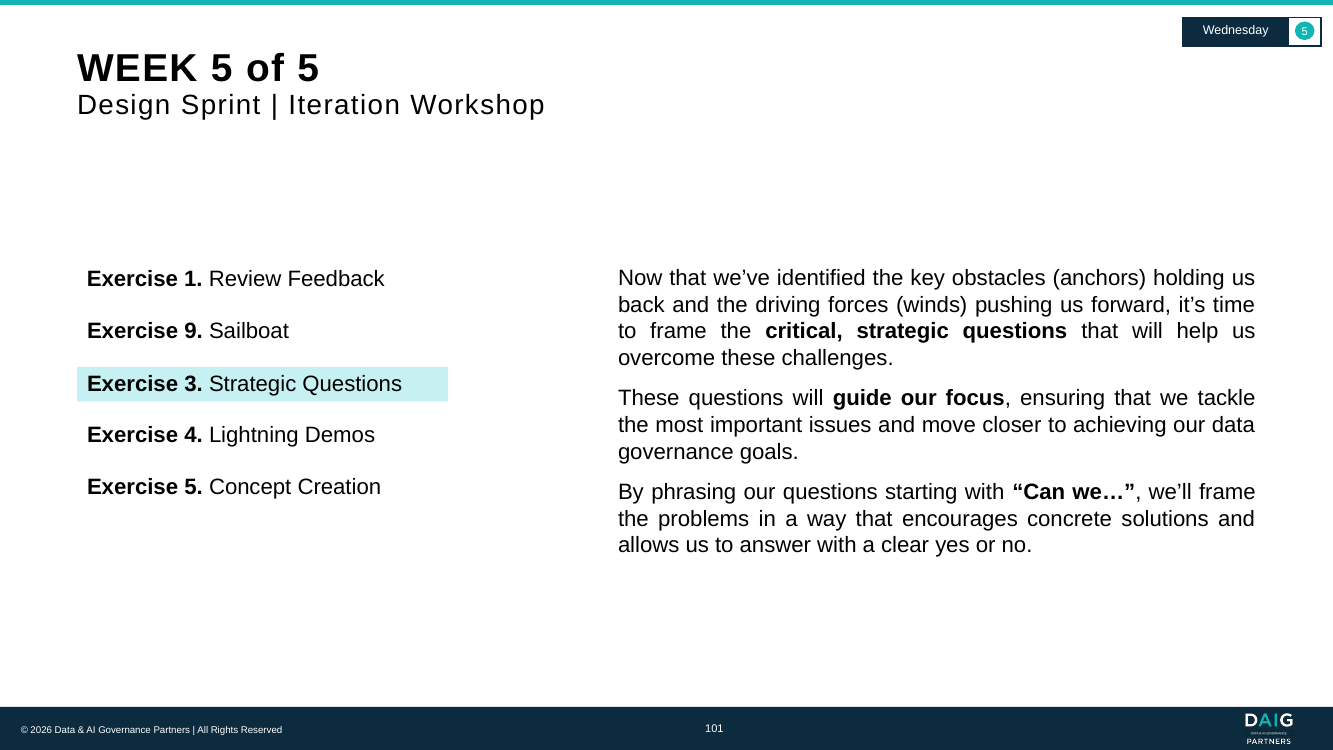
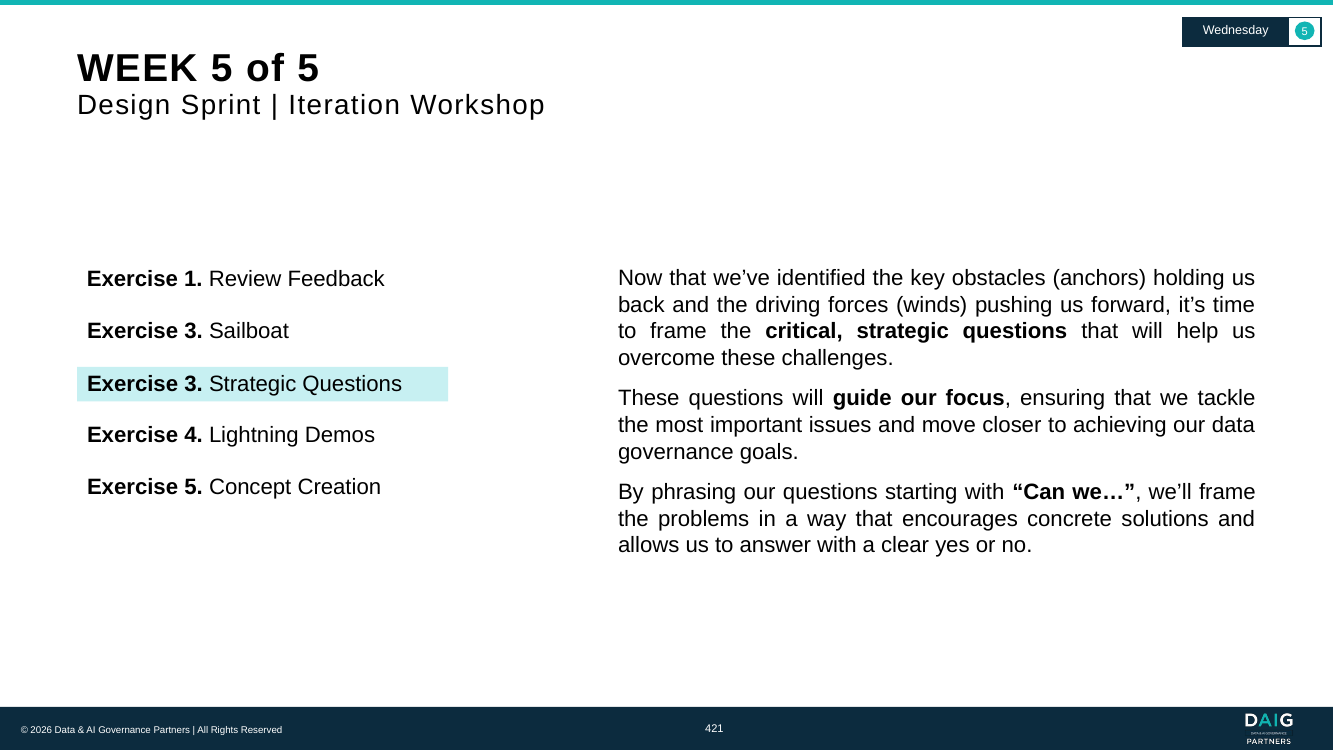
9 at (194, 331): 9 -> 3
101: 101 -> 421
